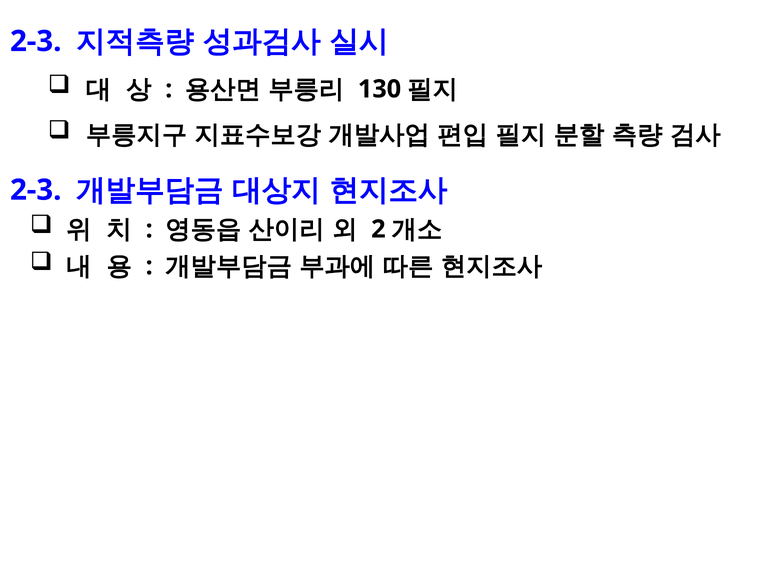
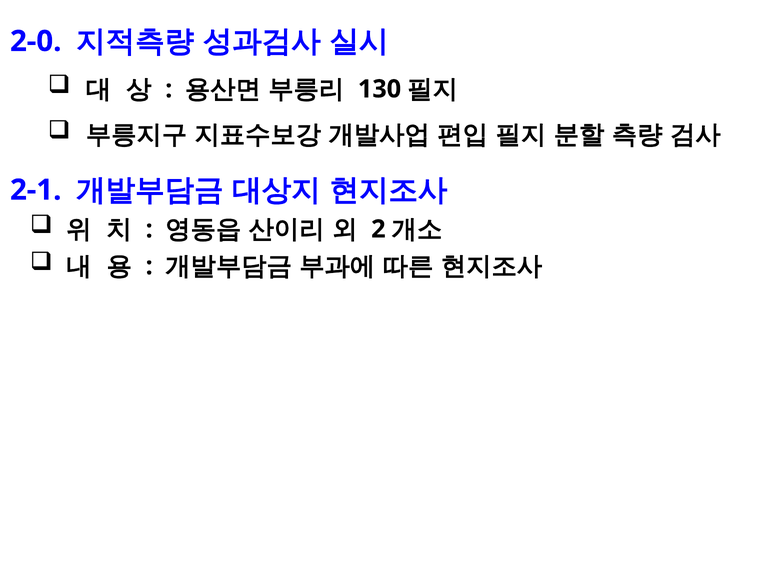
2-3 at (36, 41): 2-3 -> 2-0
2-3 at (36, 190): 2-3 -> 2-1
